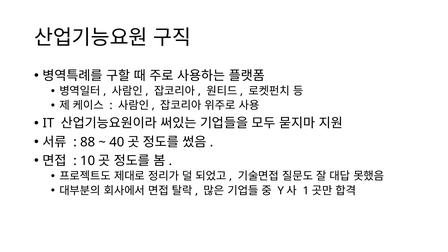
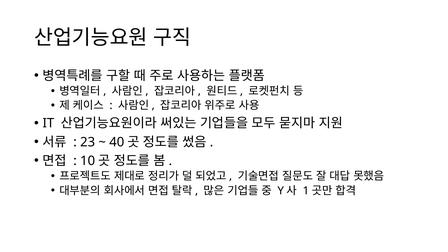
88: 88 -> 23
